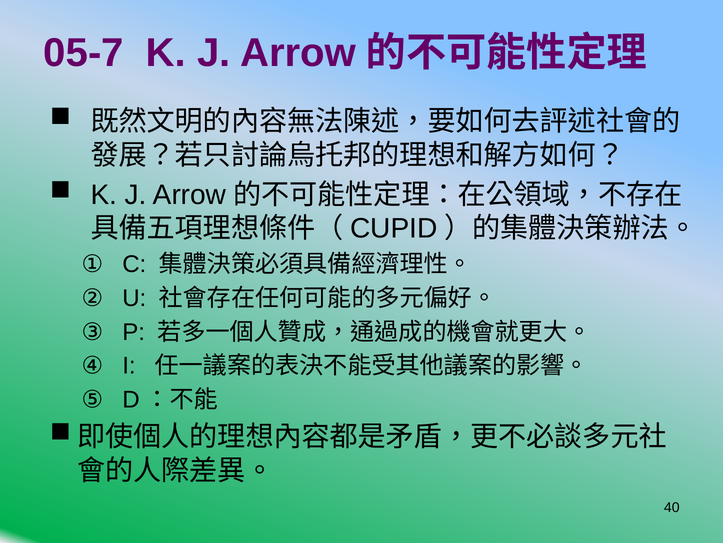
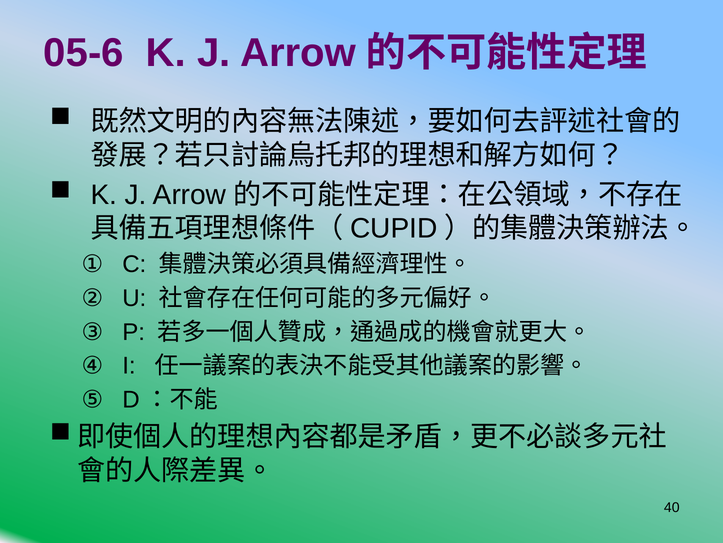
05-7: 05-7 -> 05-6
